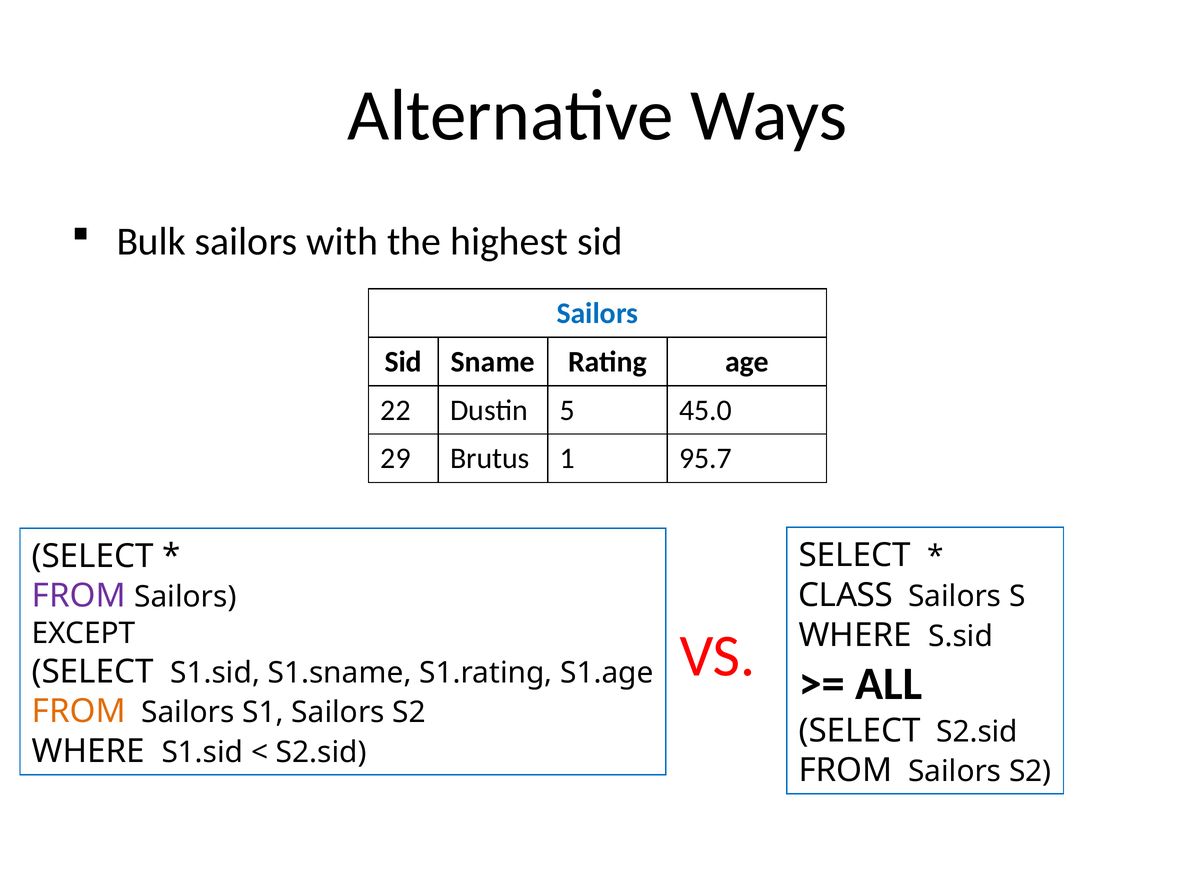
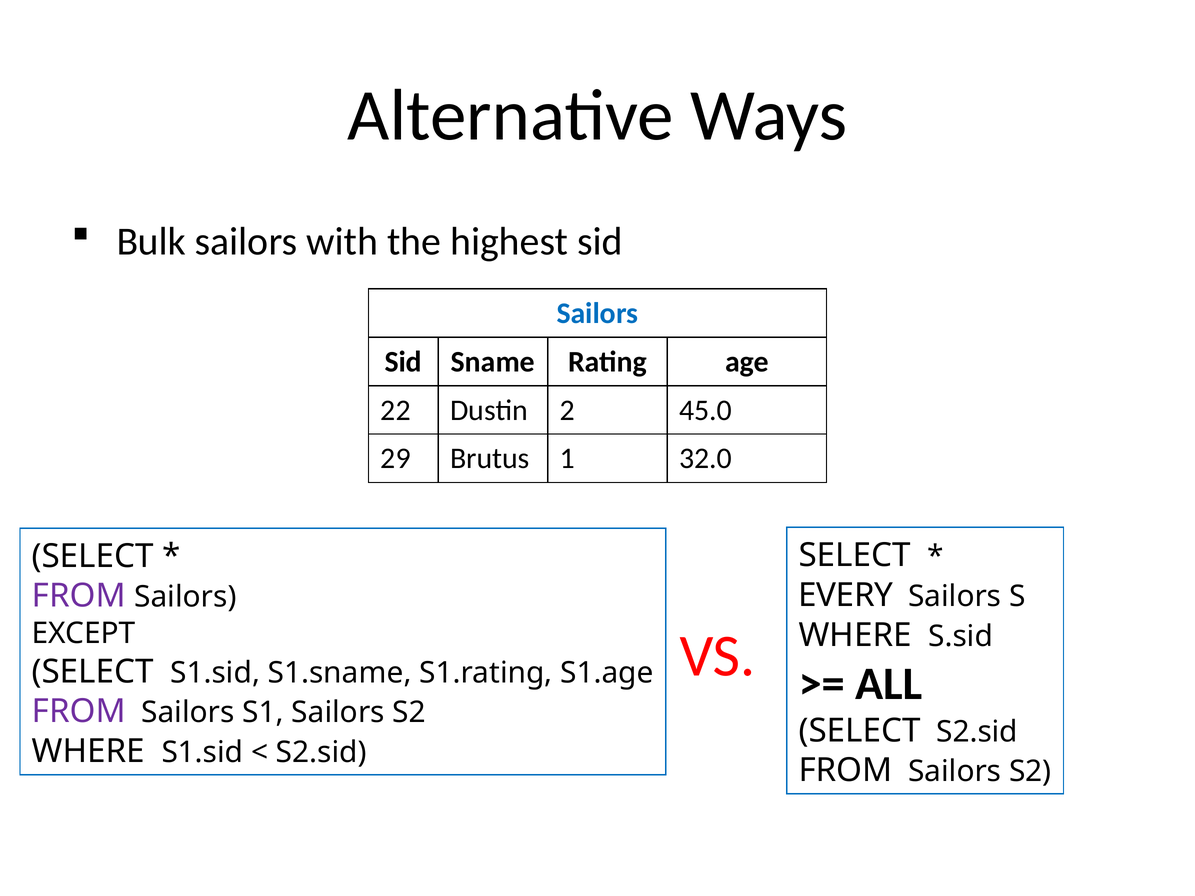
5: 5 -> 2
95.7: 95.7 -> 32.0
CLASS: CLASS -> EVERY
FROM at (79, 712) colour: orange -> purple
